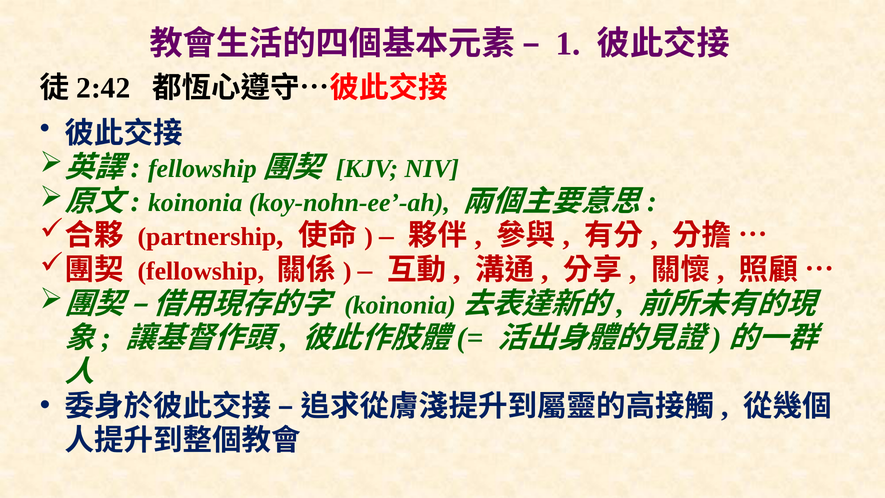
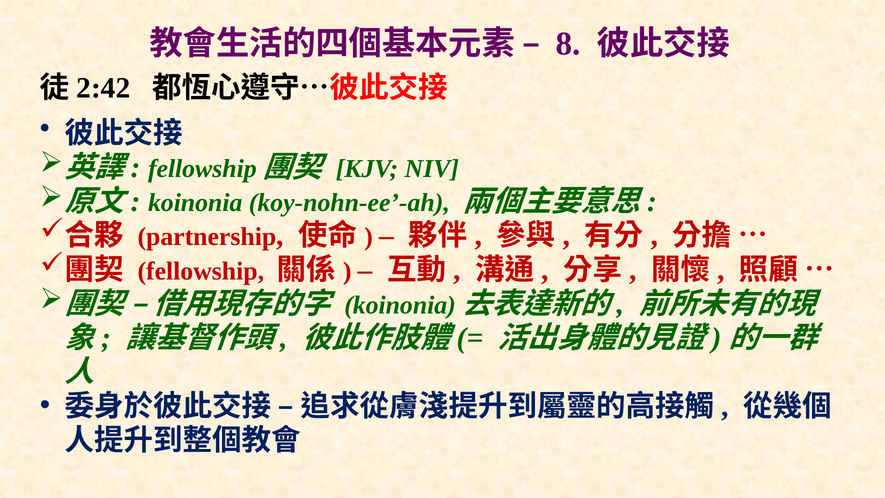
1: 1 -> 8
